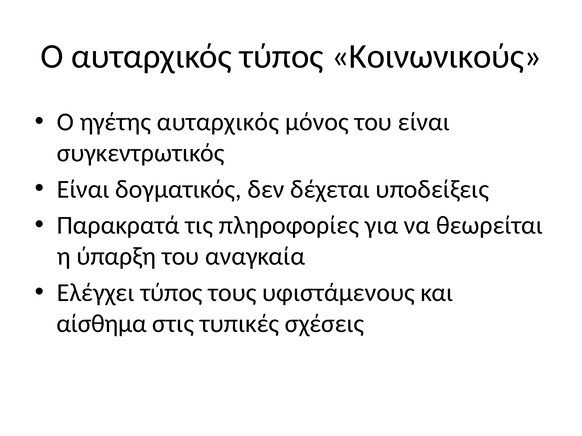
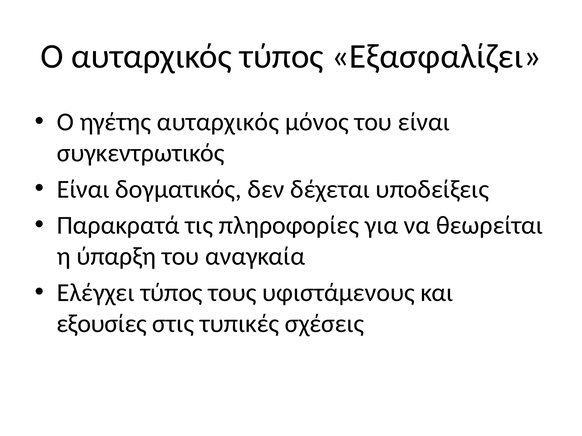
Κοινωνικούς: Κοινωνικούς -> Εξασφαλίζει
αίσθημα: αίσθημα -> εξουσίες
